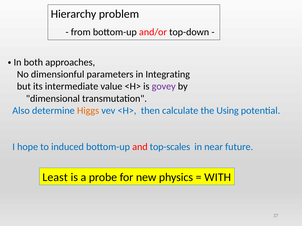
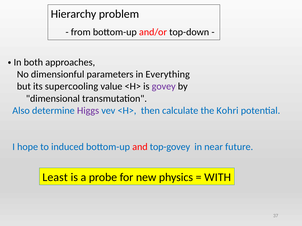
Integrating: Integrating -> Everything
intermediate: intermediate -> supercooling
Higgs colour: orange -> purple
Using: Using -> Kohri
top-scales: top-scales -> top-govey
